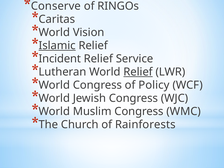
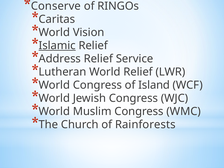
Incident: Incident -> Address
Relief at (138, 72) underline: present -> none
Policy: Policy -> Island
